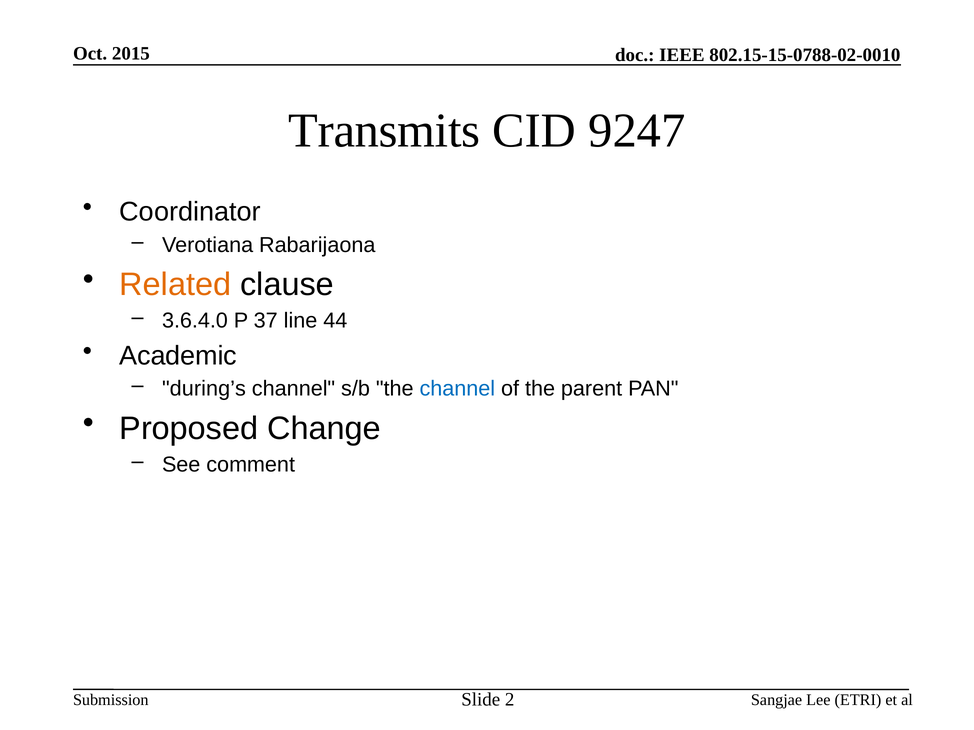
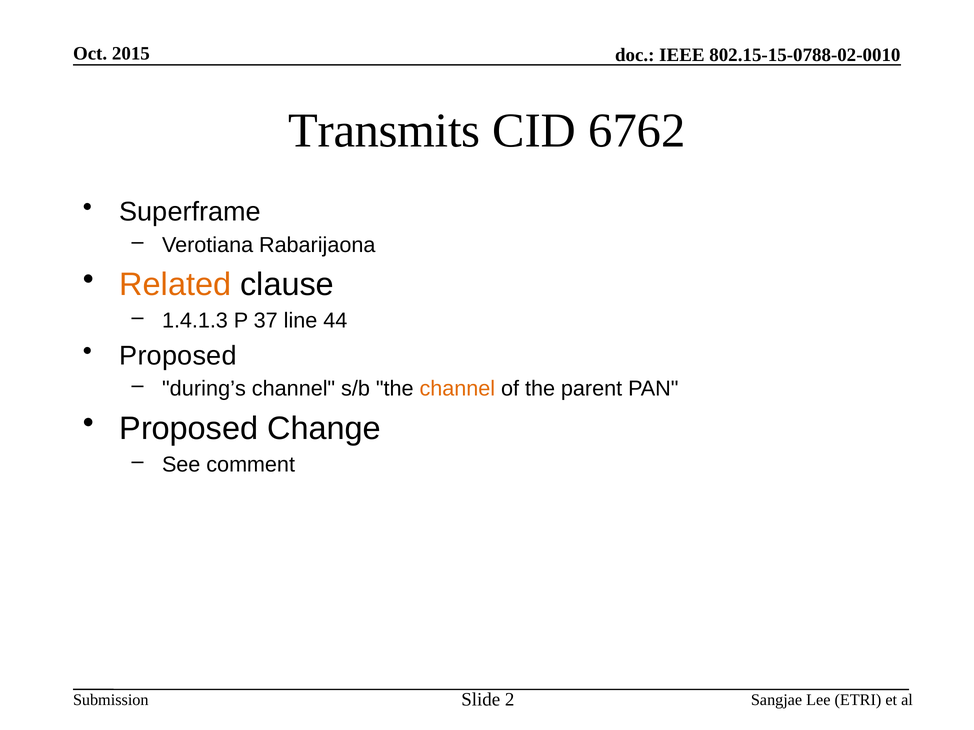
9247: 9247 -> 6762
Coordinator: Coordinator -> Superframe
3.6.4.0: 3.6.4.0 -> 1.4.1.3
Academic at (178, 356): Academic -> Proposed
channel at (457, 389) colour: blue -> orange
